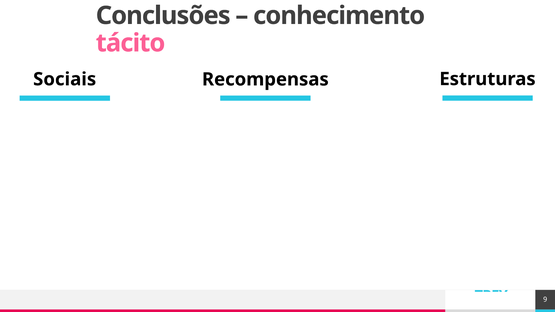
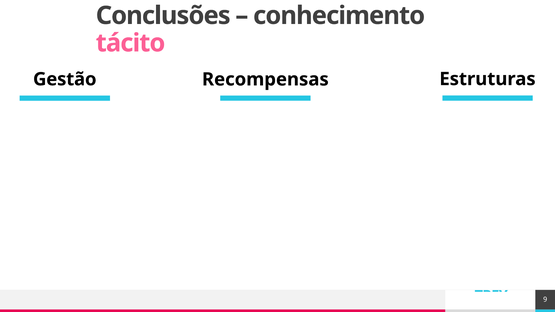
Sociais: Sociais -> Gestão
